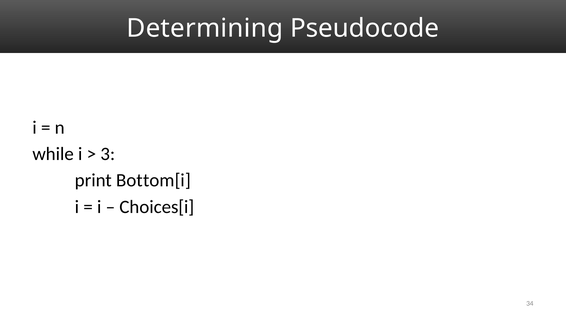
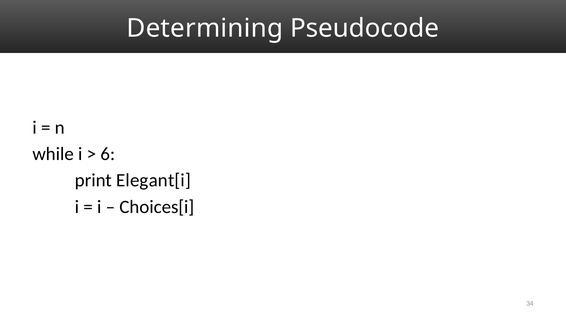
3: 3 -> 6
Bottom[i: Bottom[i -> Elegant[i
